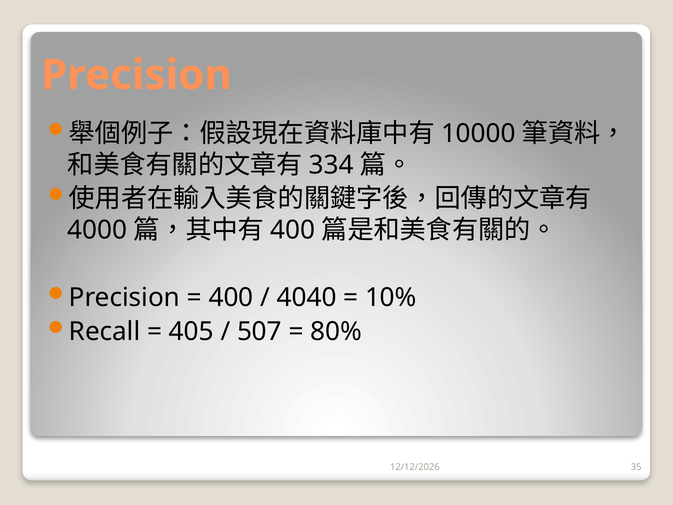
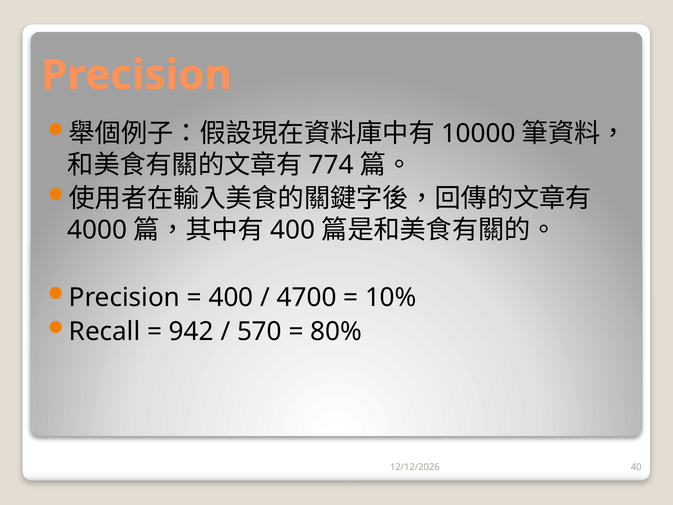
334: 334 -> 774
4040: 4040 -> 4700
405: 405 -> 942
507: 507 -> 570
35: 35 -> 40
